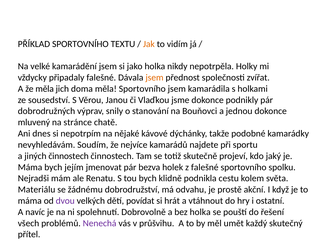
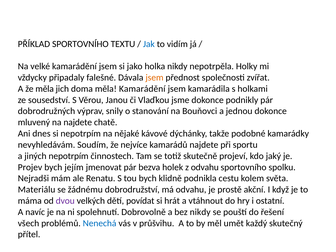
Jak colour: orange -> blue
měla Sportovního: Sportovního -> Kamarádění
na stránce: stránce -> najdete
jiných činnostech: činnostech -> nepotrpím
Máma at (30, 167): Máma -> Projev
z falešné: falešné -> odvahu
bez holka: holka -> nikdy
Nenechá colour: purple -> blue
